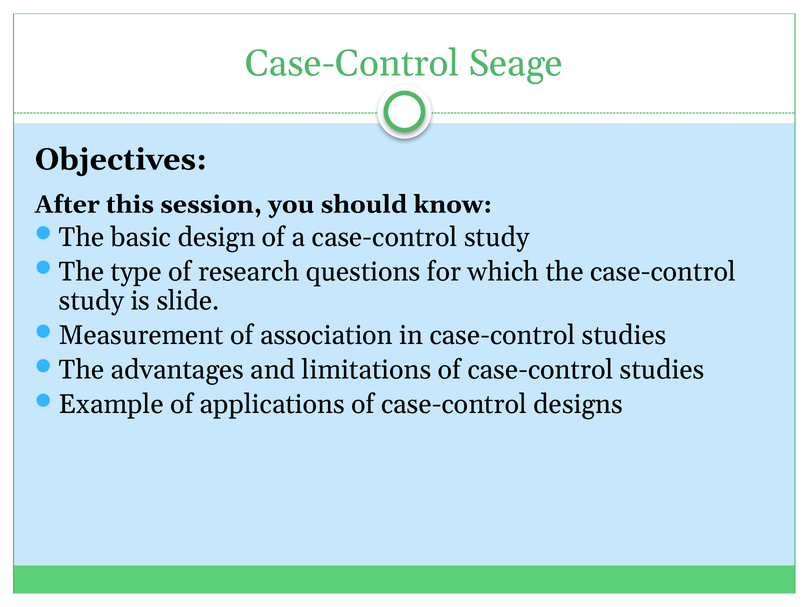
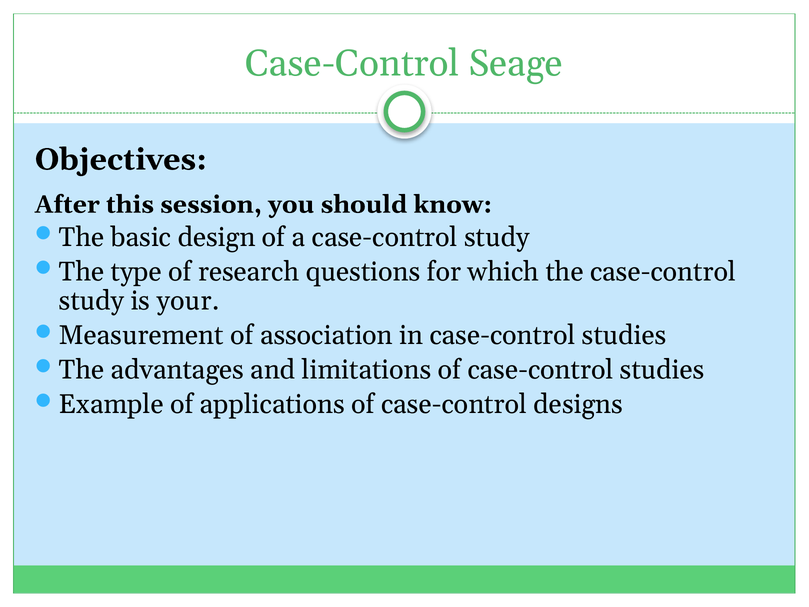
slide: slide -> your
